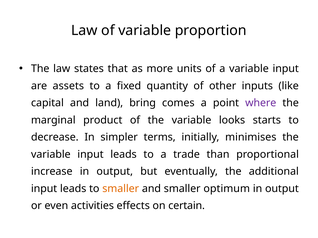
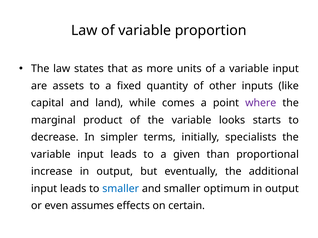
bring: bring -> while
minimises: minimises -> specialists
trade: trade -> given
smaller at (121, 189) colour: orange -> blue
activities: activities -> assumes
